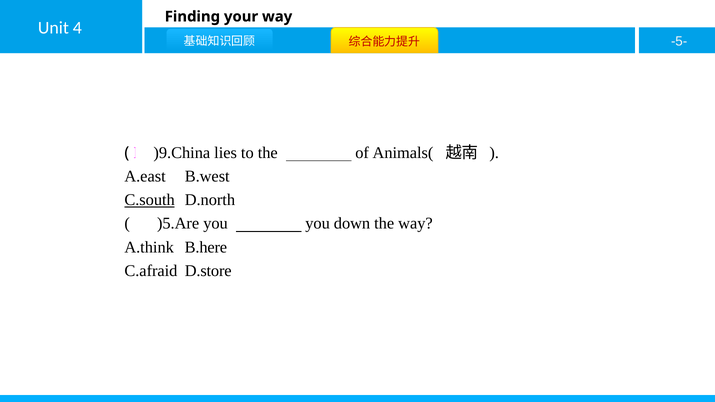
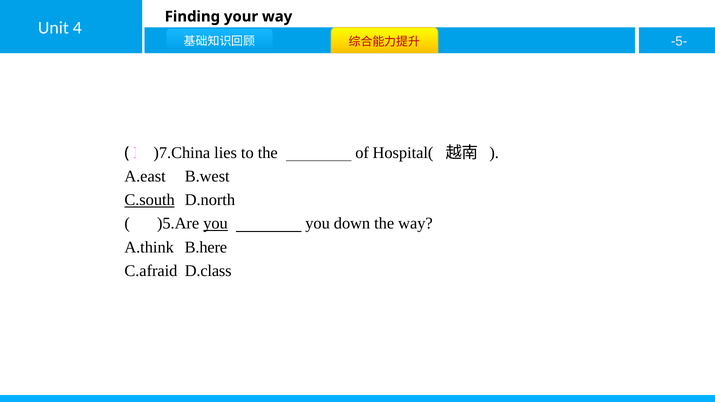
)9.China: )9.China -> )7.China
Animals(: Animals( -> Hospital(
you at (216, 224) underline: none -> present
D.store: D.store -> D.class
